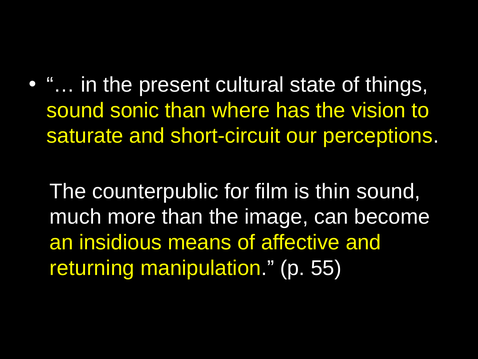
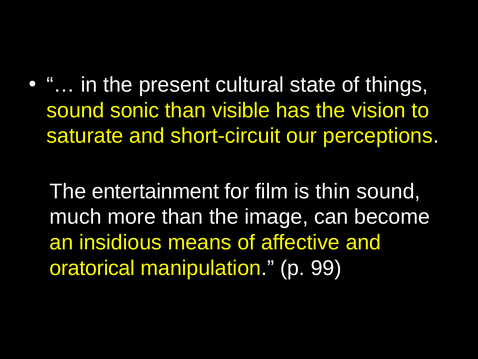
where: where -> visible
counterpublic: counterpublic -> entertainment
returning: returning -> oratorical
55: 55 -> 99
